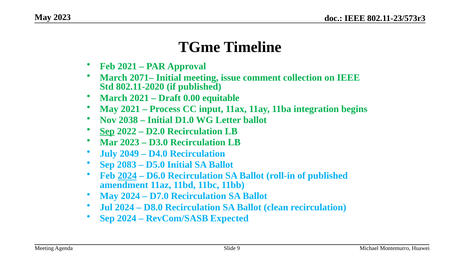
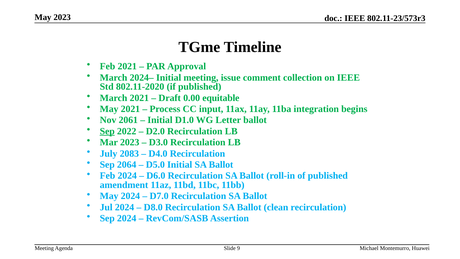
2071–: 2071– -> 2024–
2038: 2038 -> 2061
2049: 2049 -> 2083
2083: 2083 -> 2064
2024 at (127, 176) underline: present -> none
Expected: Expected -> Assertion
